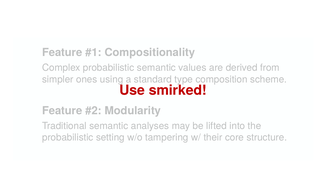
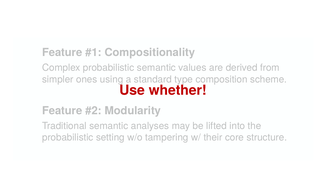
smirked: smirked -> whether
